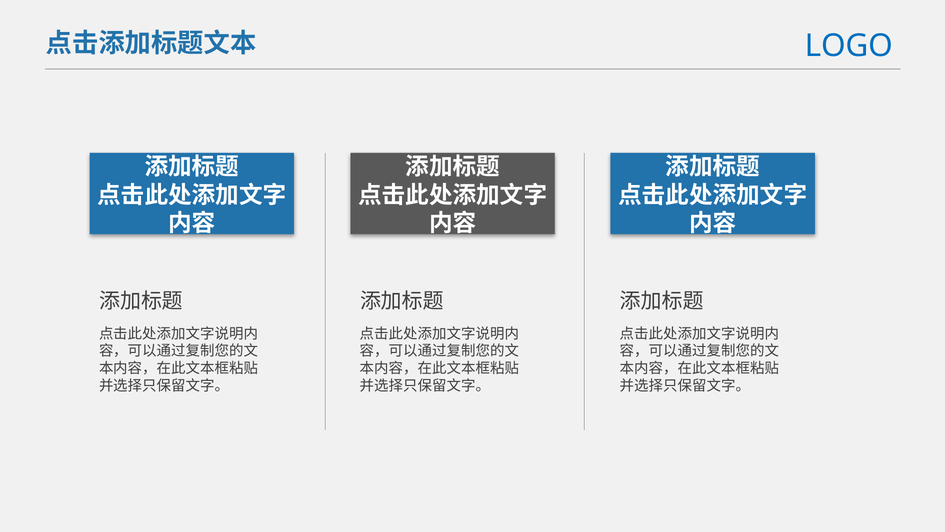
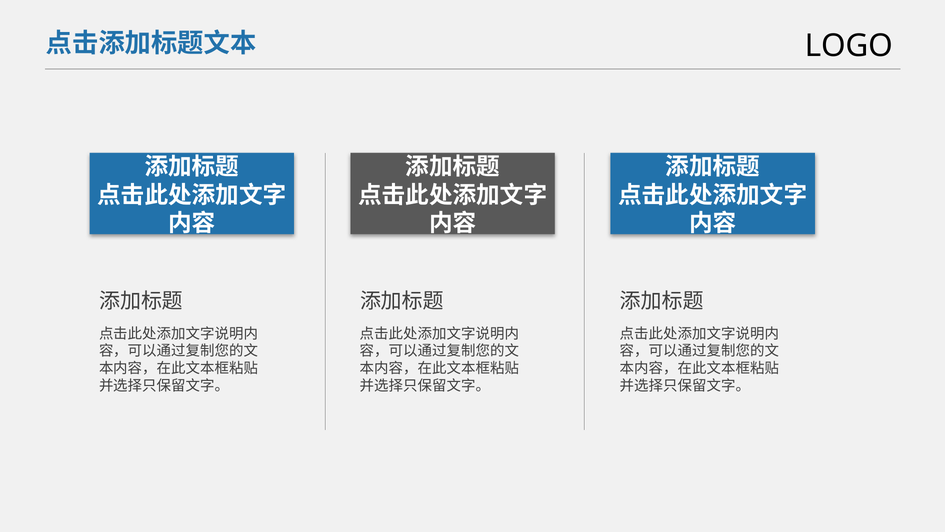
LOGO colour: blue -> black
